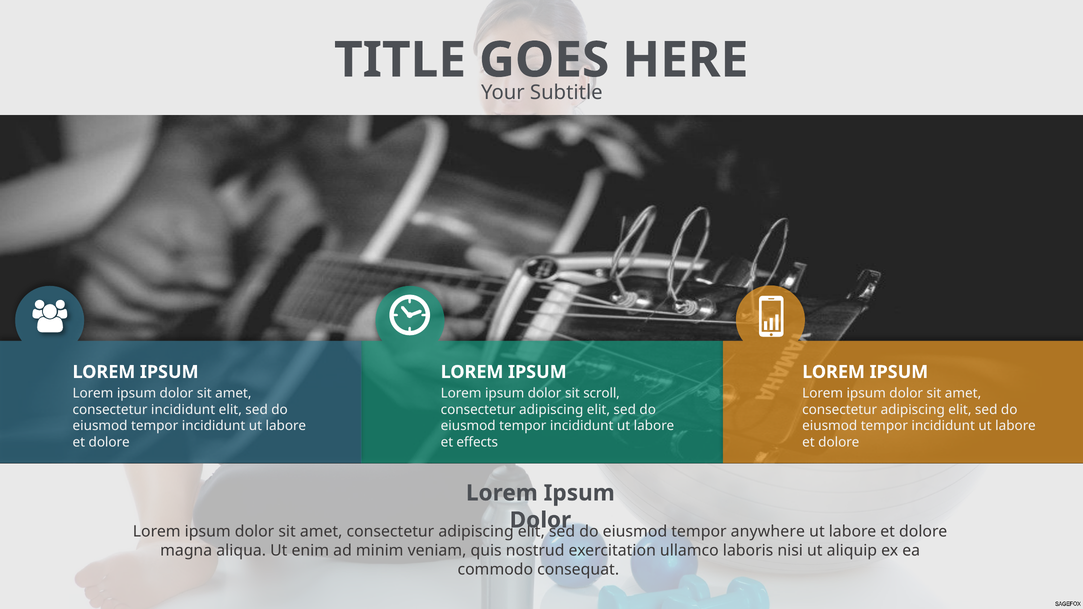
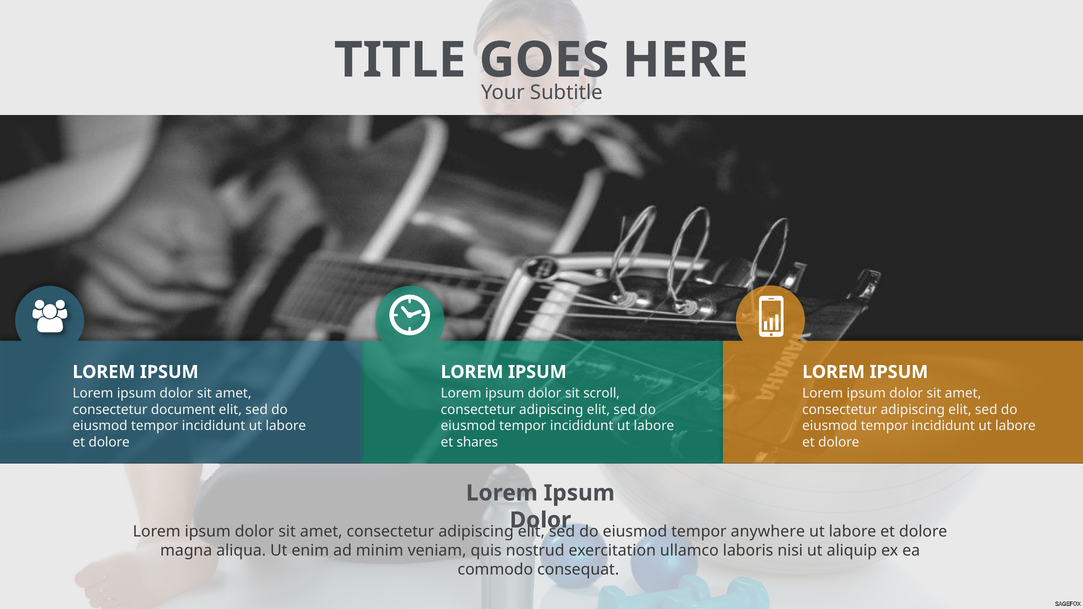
consectetur incididunt: incididunt -> document
effects: effects -> shares
